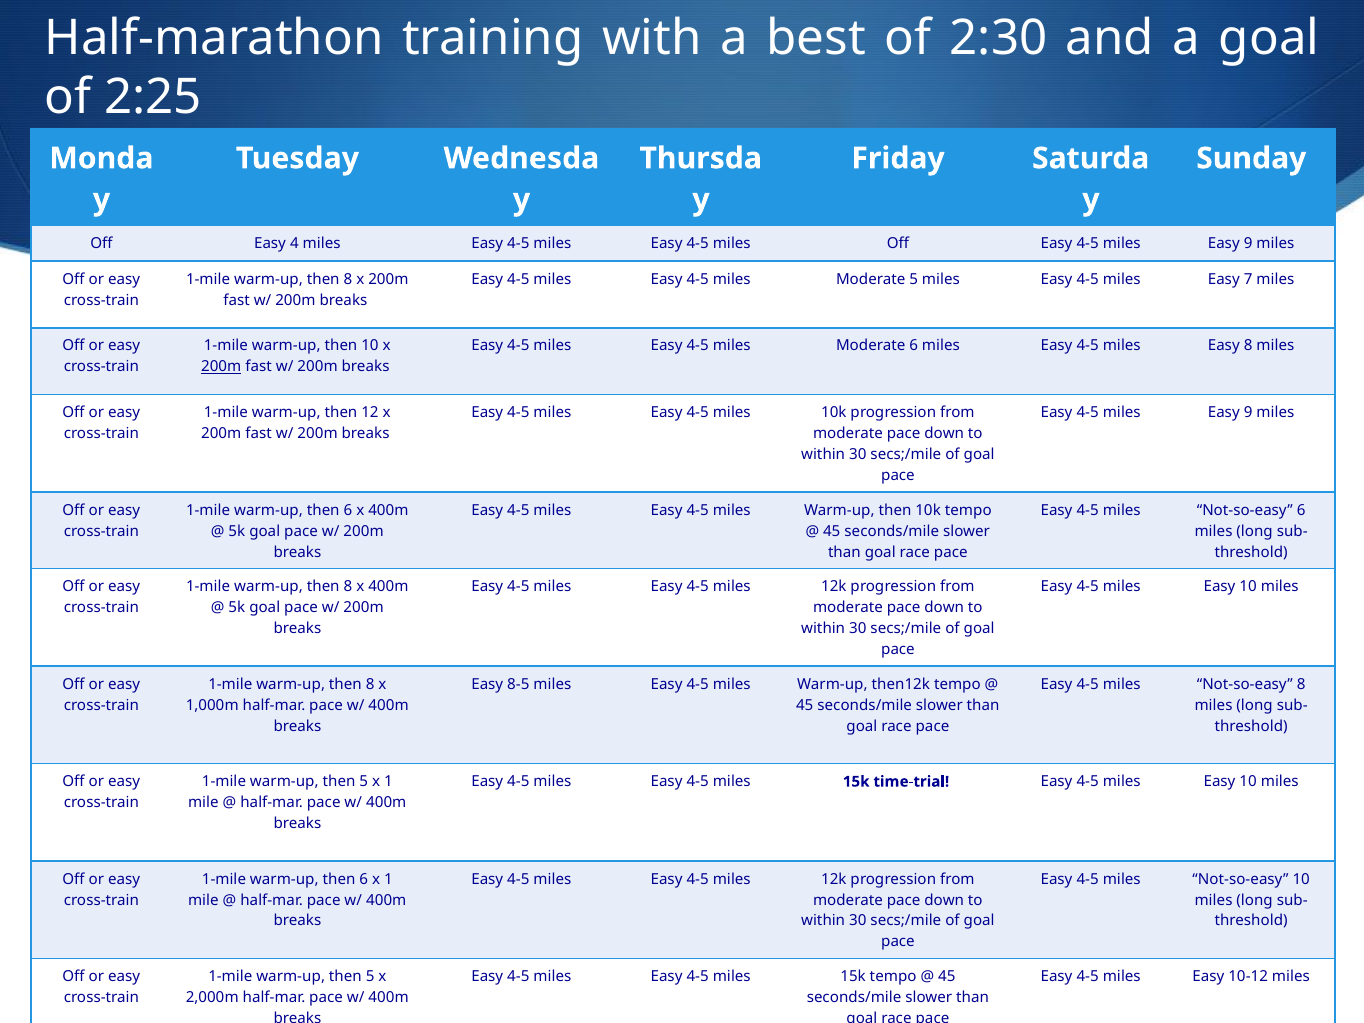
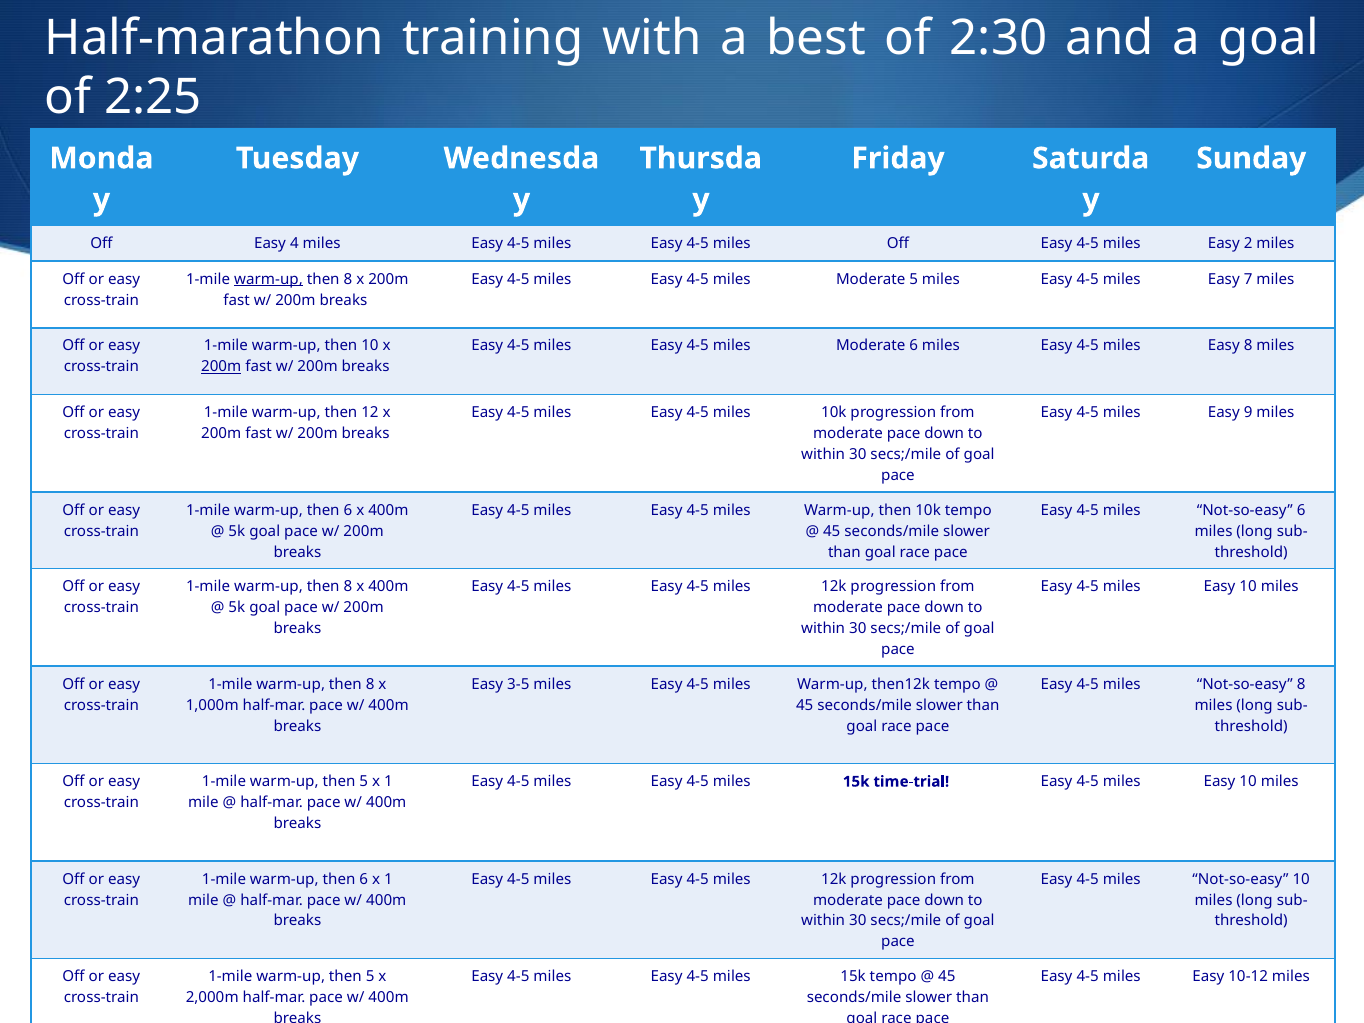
9 at (1248, 243): 9 -> 2
warm-up at (269, 279) underline: none -> present
8-5: 8-5 -> 3-5
